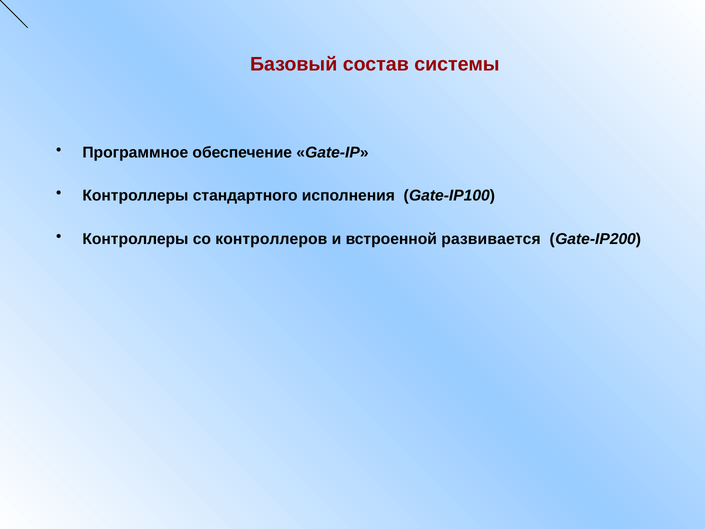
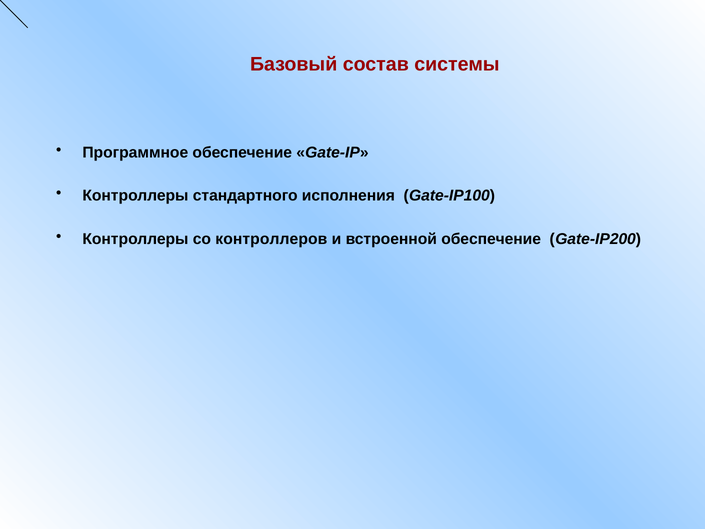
встроенной развивается: развивается -> обеспечение
